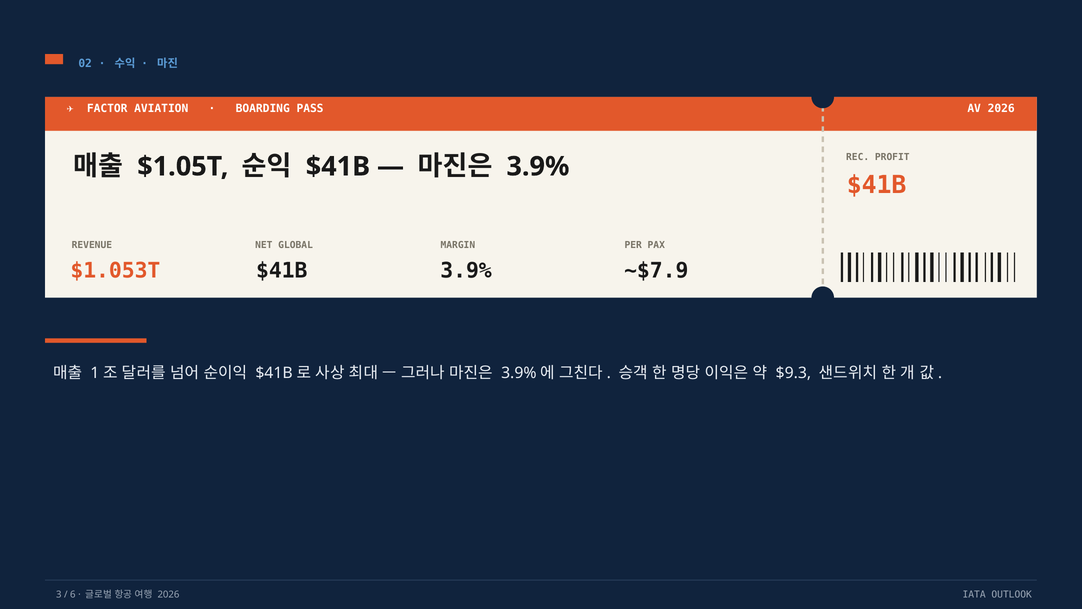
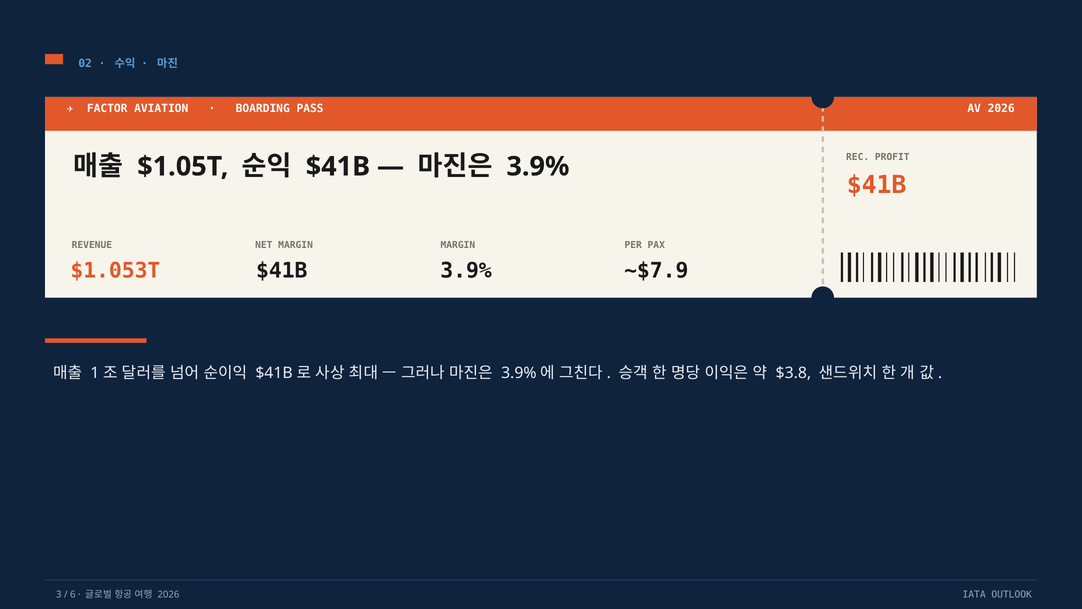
NET GLOBAL: GLOBAL -> MARGIN
$9.3: $9.3 -> $3.8
